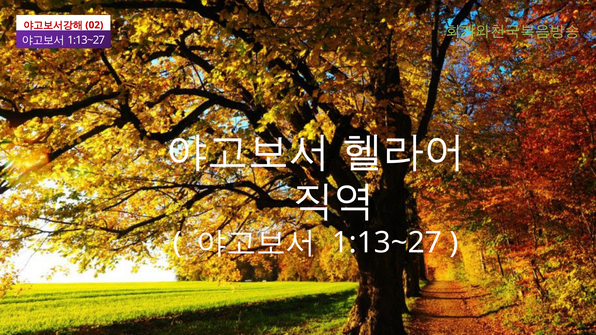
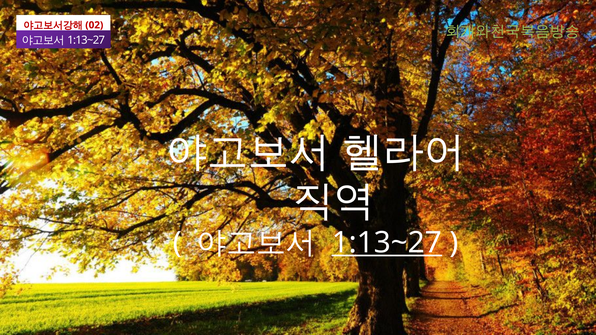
1:13~27 underline: none -> present
